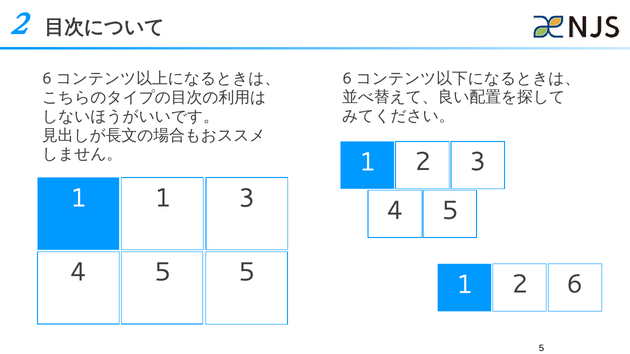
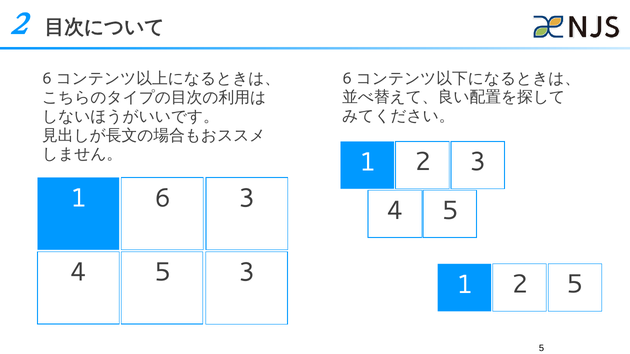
1 1: 1 -> 6
4 5: 5 -> 3
2 6: 6 -> 5
